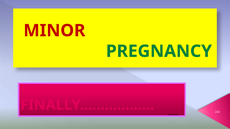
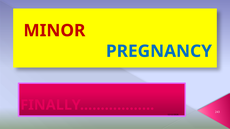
PREGNANCY colour: green -> blue
